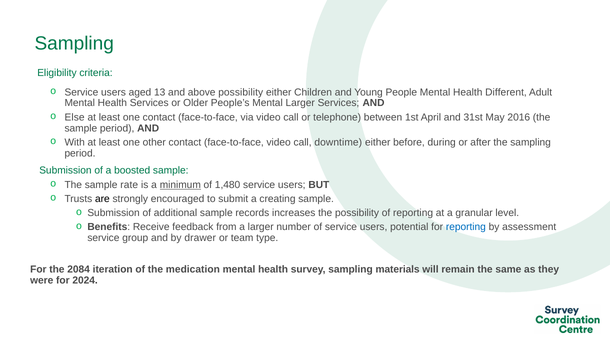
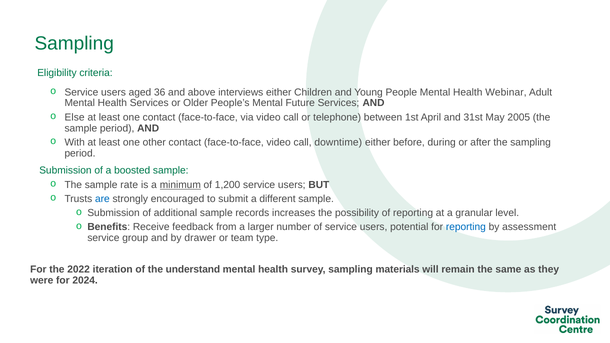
13: 13 -> 36
above possibility: possibility -> interviews
Different: Different -> Webinar
Mental Larger: Larger -> Future
2016: 2016 -> 2005
1,480: 1,480 -> 1,200
are colour: black -> blue
creating: creating -> different
2084: 2084 -> 2022
medication: medication -> understand
